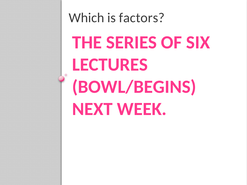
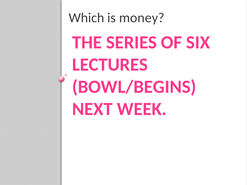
factors: factors -> money
